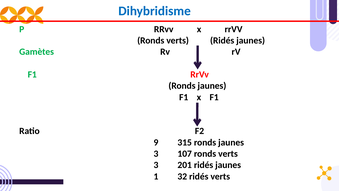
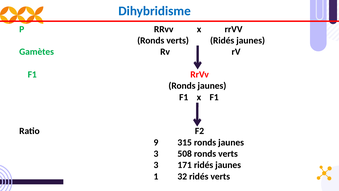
107: 107 -> 508
201: 201 -> 171
